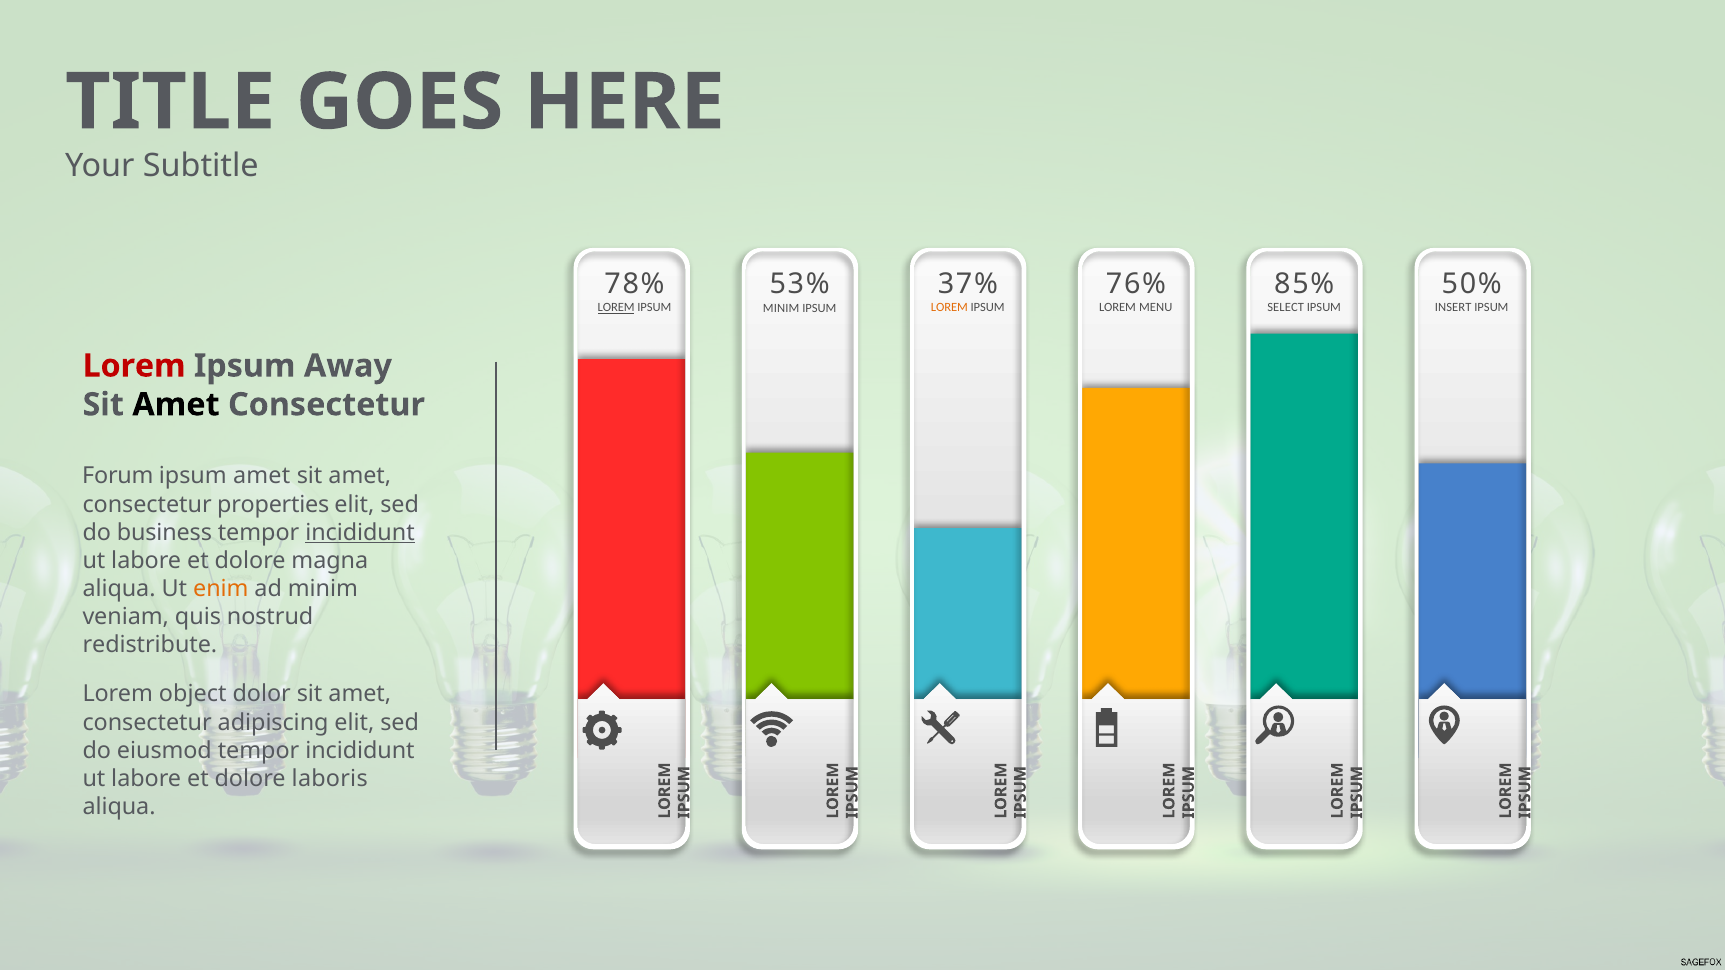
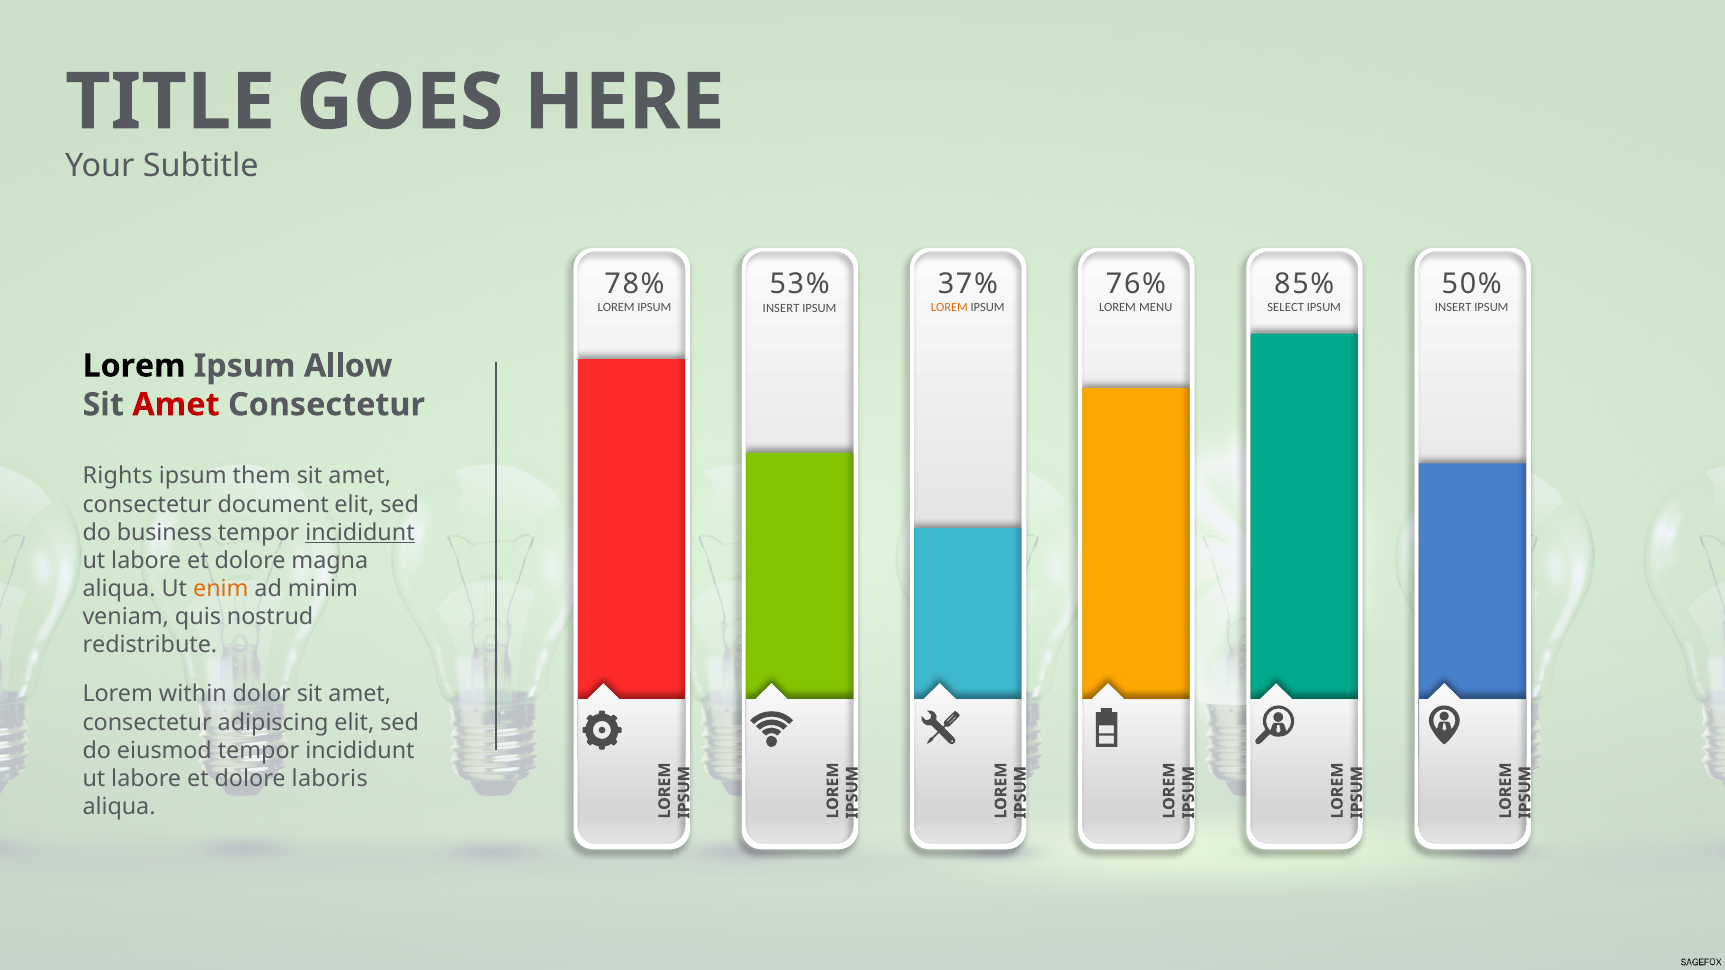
LOREM at (616, 308) underline: present -> none
MINIM at (781, 308): MINIM -> INSERT
Lorem at (134, 366) colour: red -> black
Away: Away -> Allow
Amet at (176, 405) colour: black -> red
Forum: Forum -> Rights
ipsum amet: amet -> them
properties: properties -> document
object: object -> within
